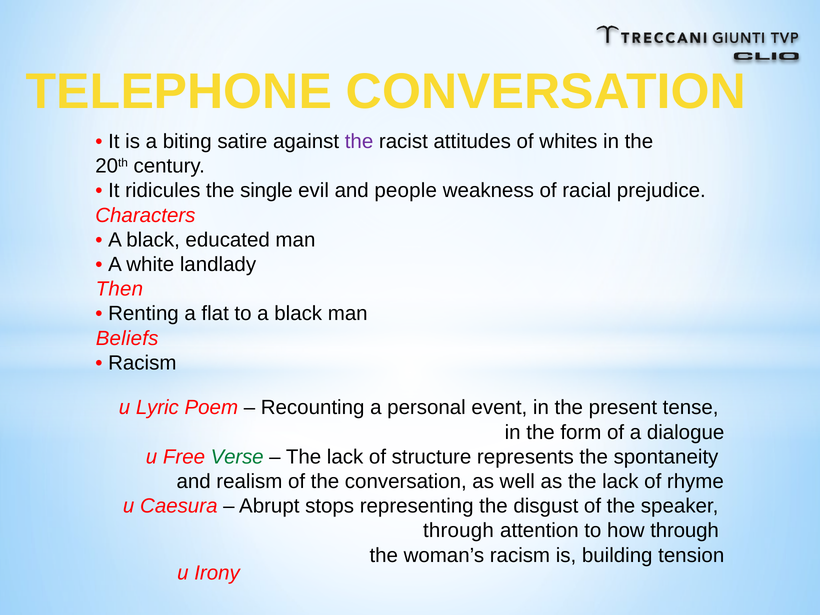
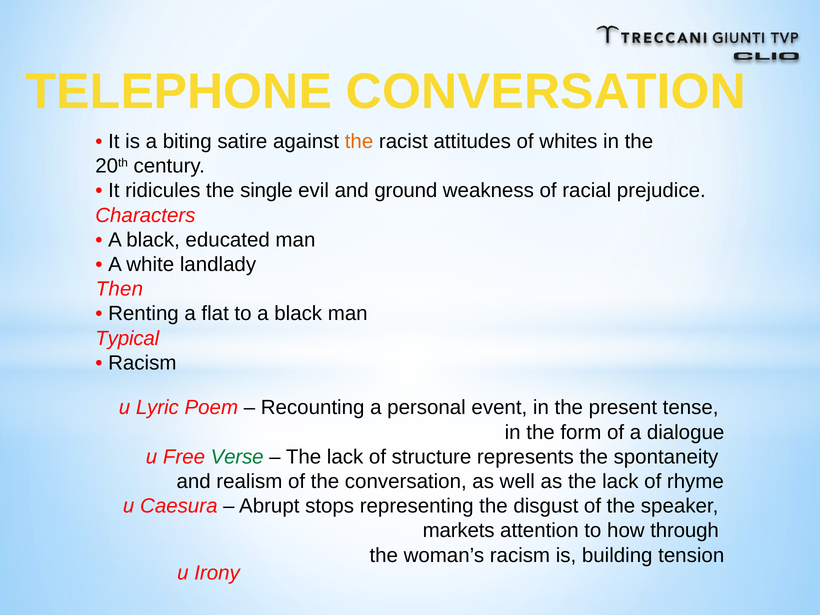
the at (359, 141) colour: purple -> orange
people: people -> ground
Beliefs: Beliefs -> Typical
through at (458, 531): through -> markets
